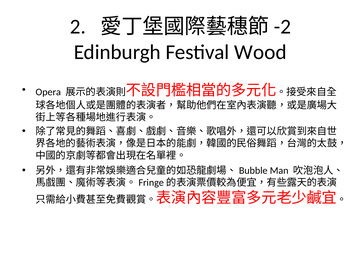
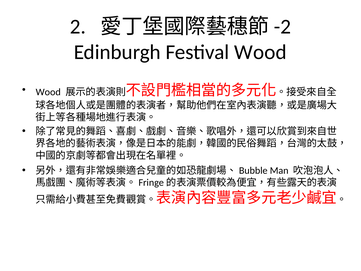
Opera at (48, 92): Opera -> Wood
